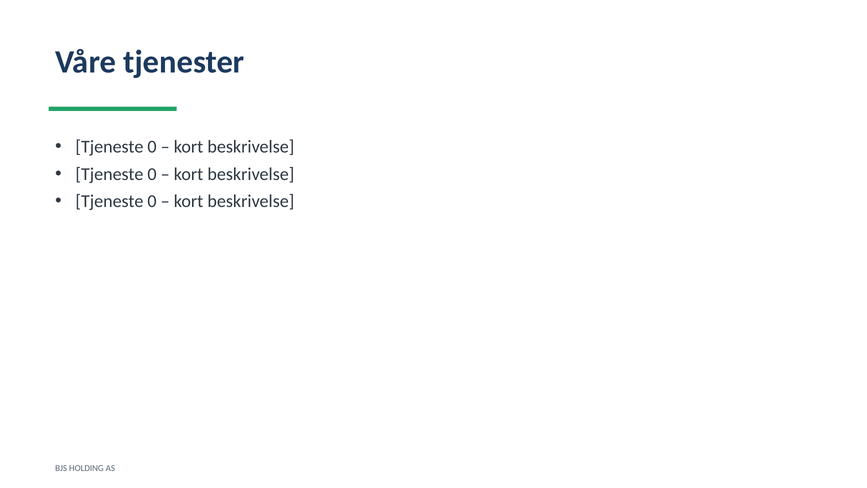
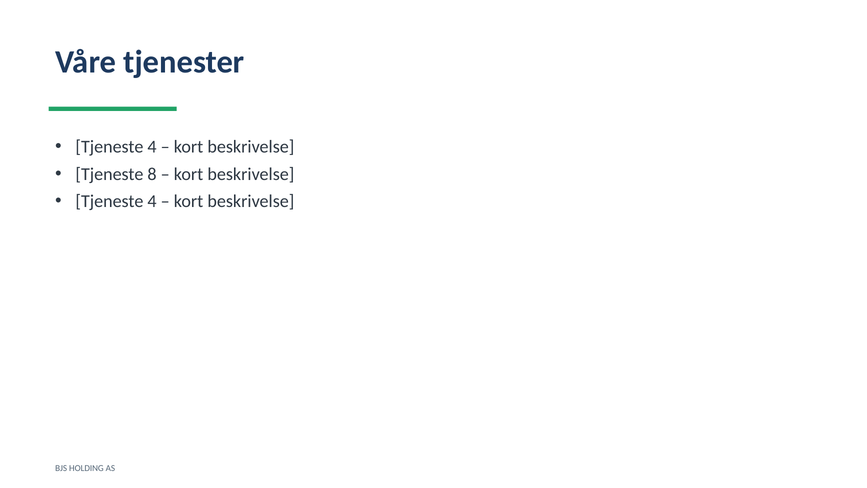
0 at (152, 147): 0 -> 4
0 at (152, 174): 0 -> 8
0 at (152, 201): 0 -> 4
